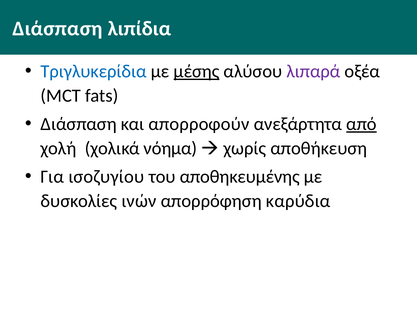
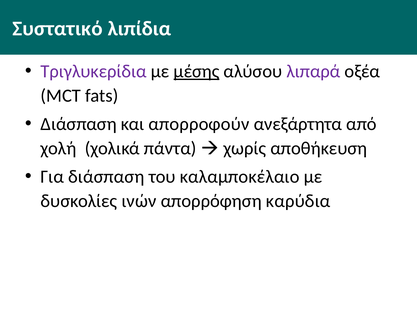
Διάσπαση at (58, 29): Διάσπαση -> Συστατικό
Τριγλυκερίδια colour: blue -> purple
από underline: present -> none
νόημα: νόημα -> πάντα
Για ισοζυγίου: ισοζυγίου -> διάσπαση
αποθηκευμένης: αποθηκευμένης -> καλαμποκέλαιο
